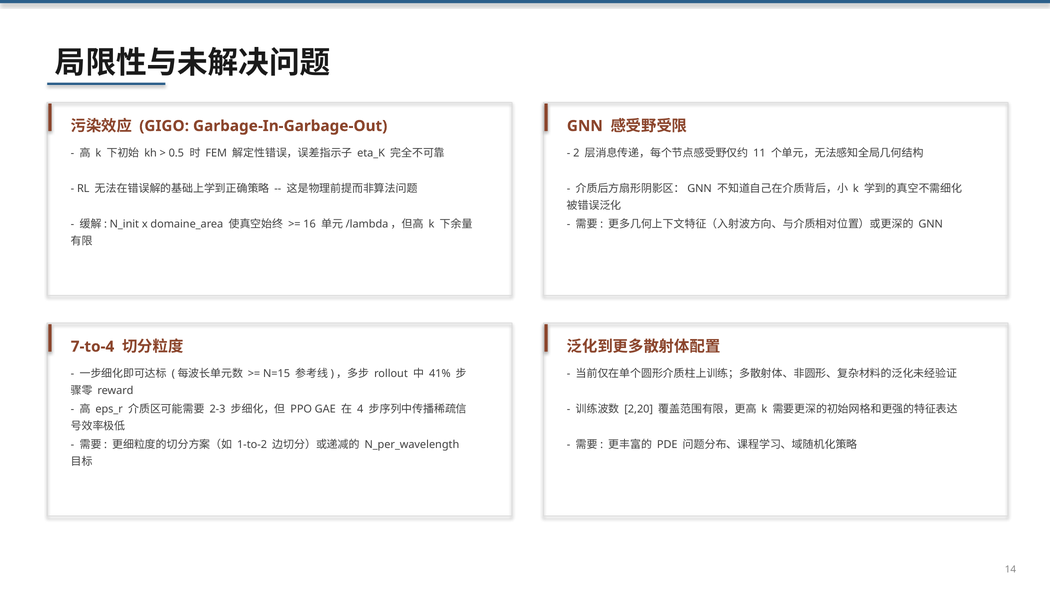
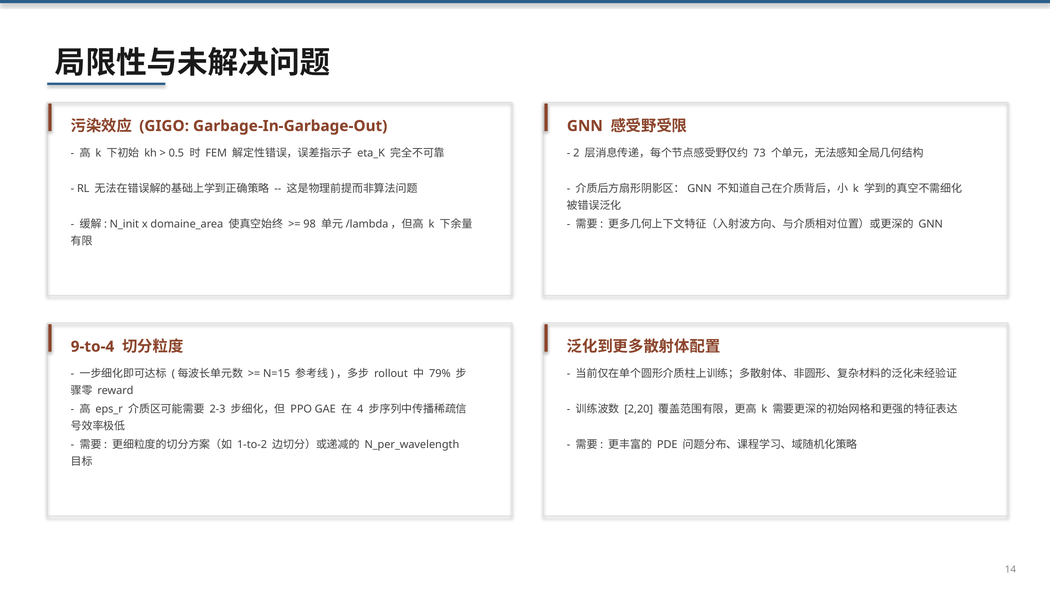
11: 11 -> 73
16: 16 -> 98
7-to-4: 7-to-4 -> 9-to-4
41%: 41% -> 79%
